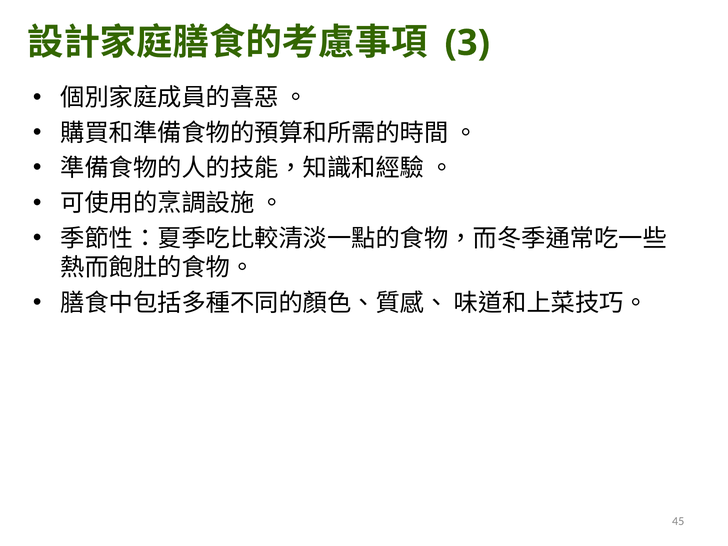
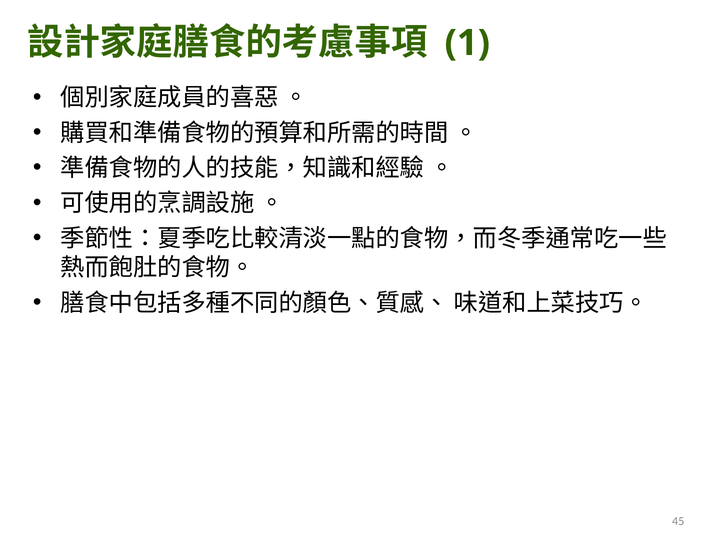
3: 3 -> 1
